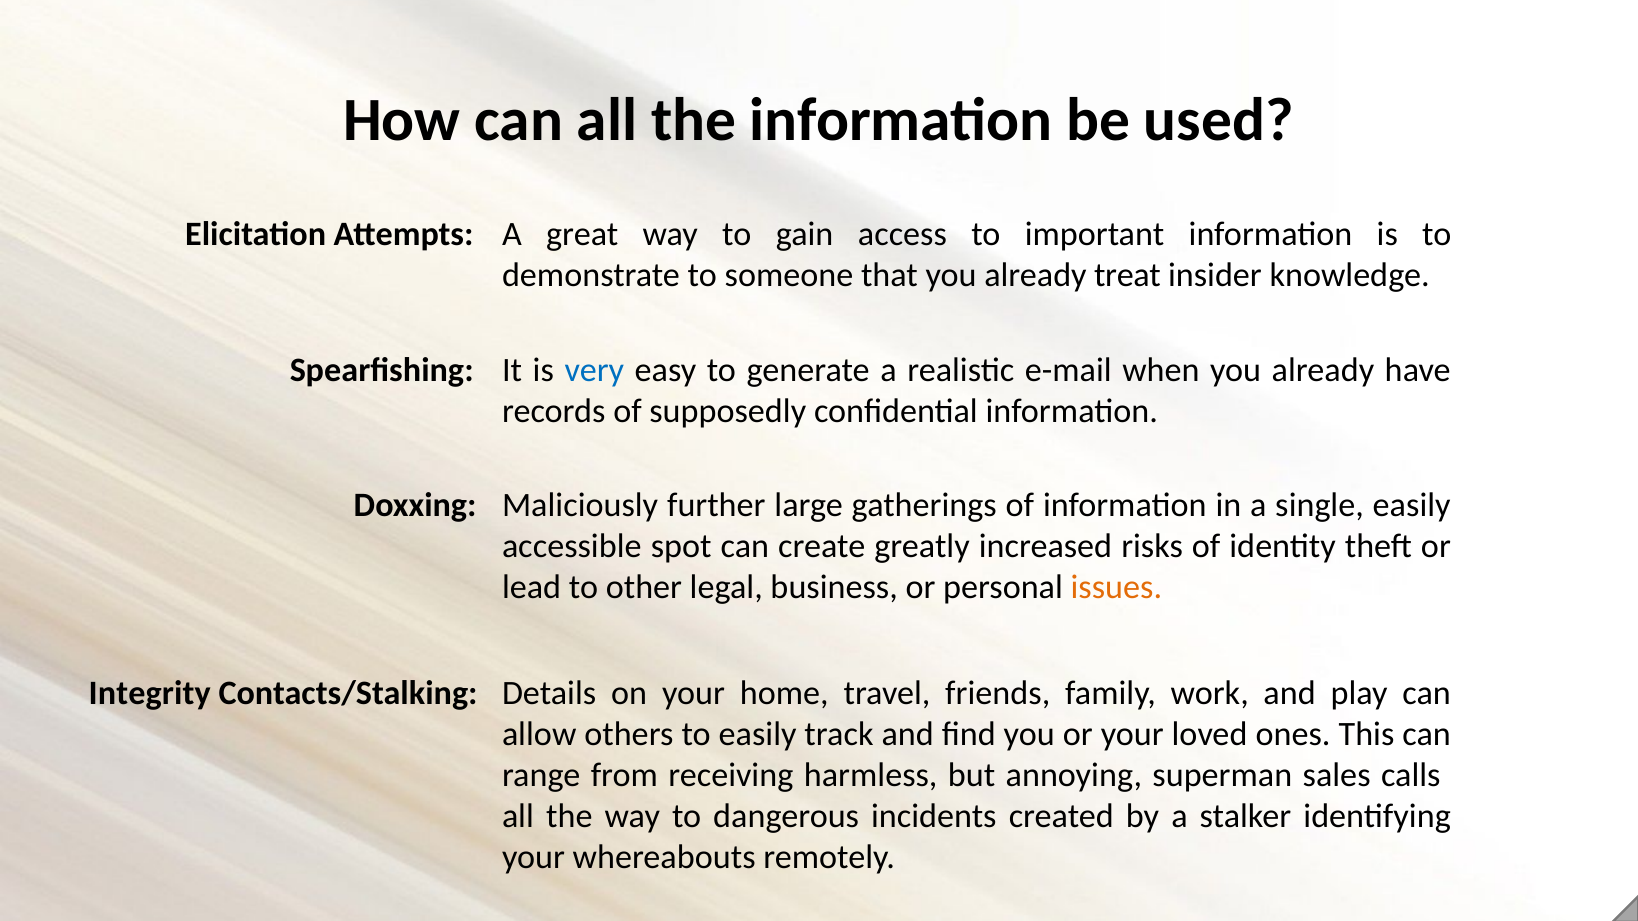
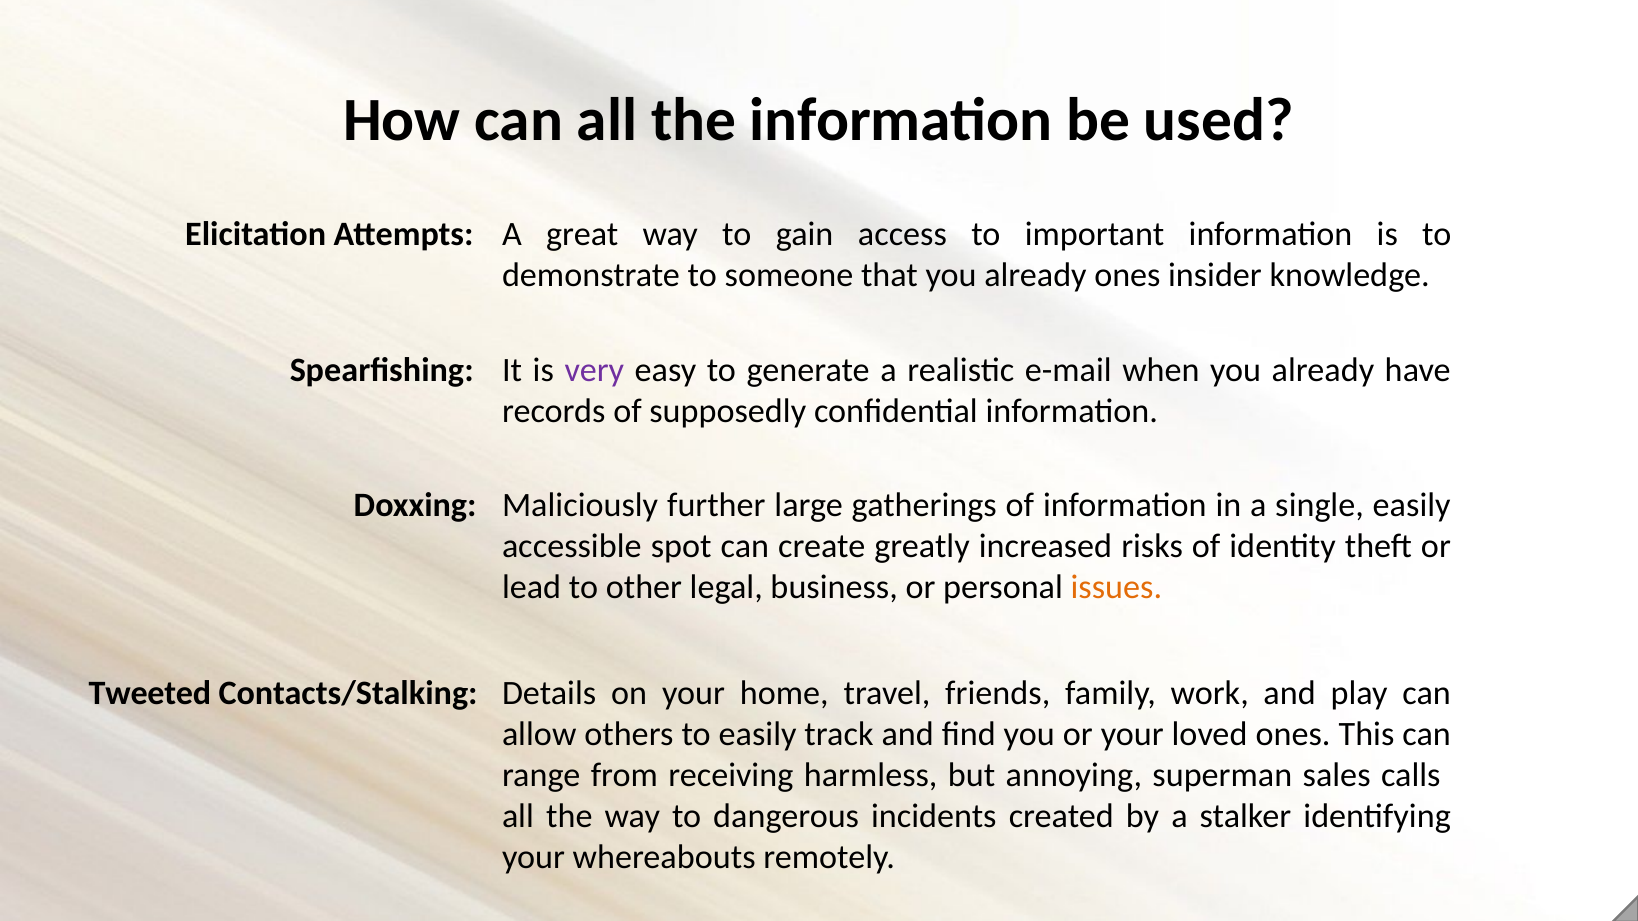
already treat: treat -> ones
very colour: blue -> purple
Integrity: Integrity -> Tweeted
